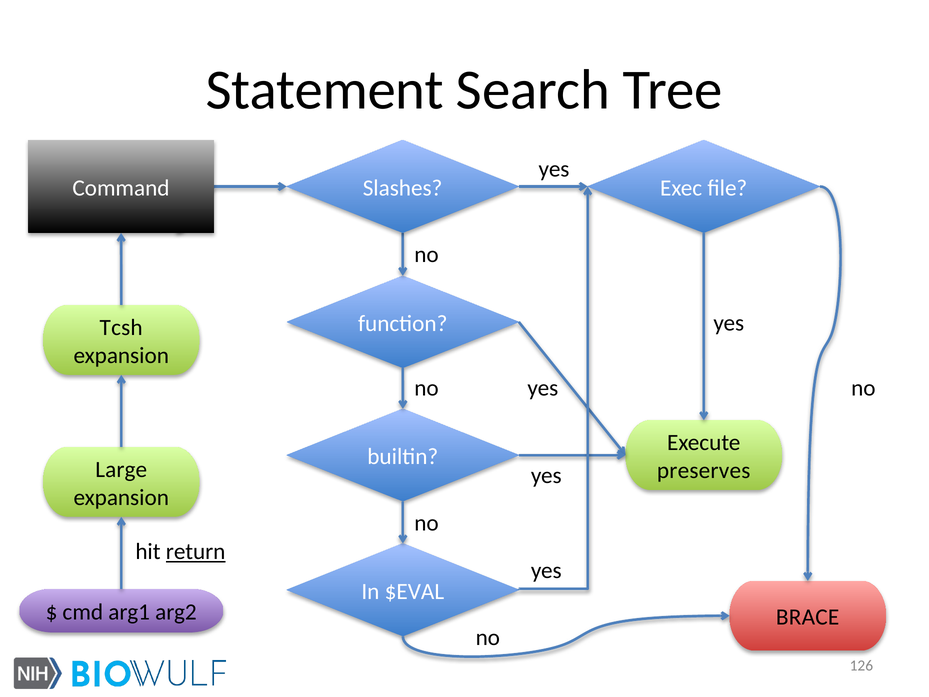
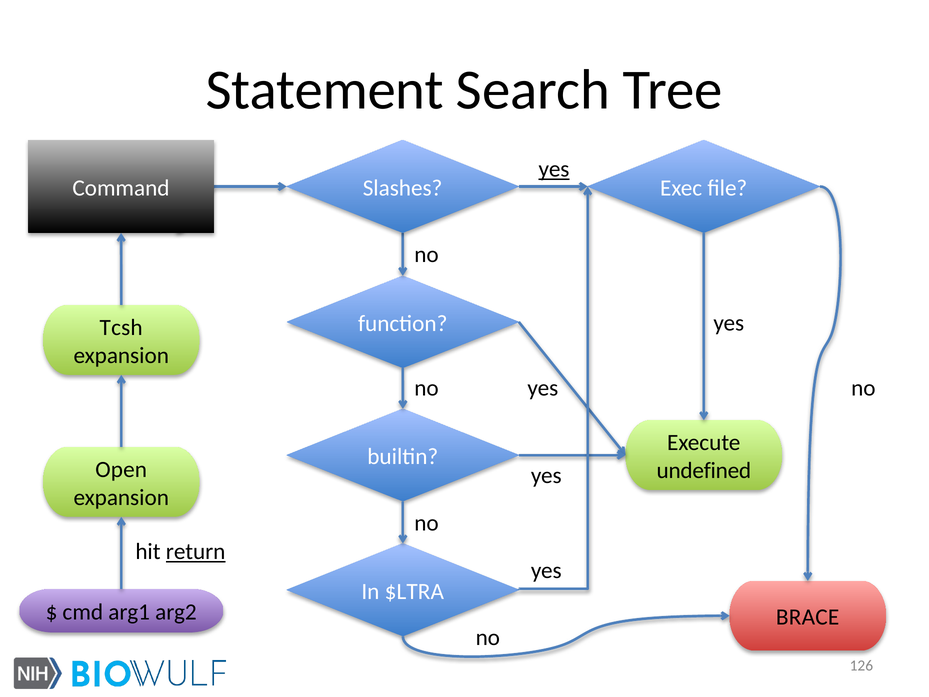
yes at (554, 169) underline: none -> present
Large: Large -> Open
preserves: preserves -> undefined
$EVAL: $EVAL -> $LTRA
